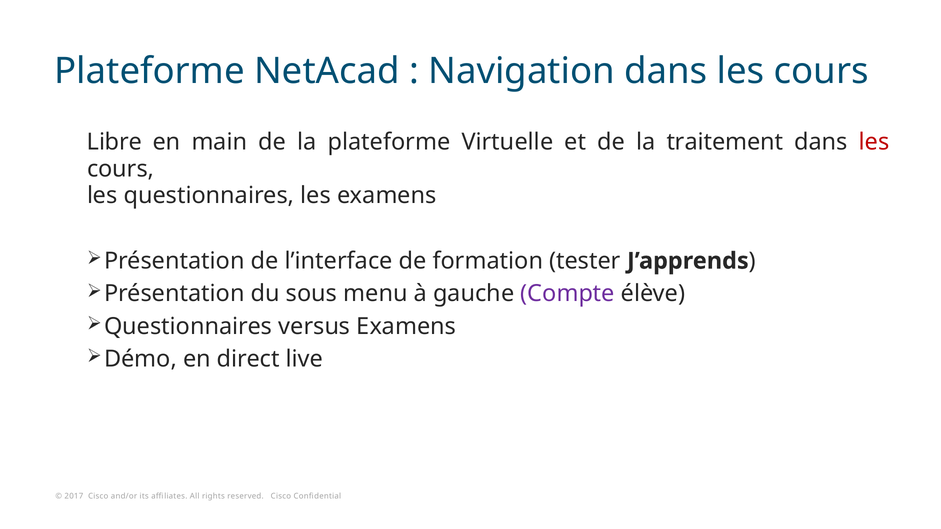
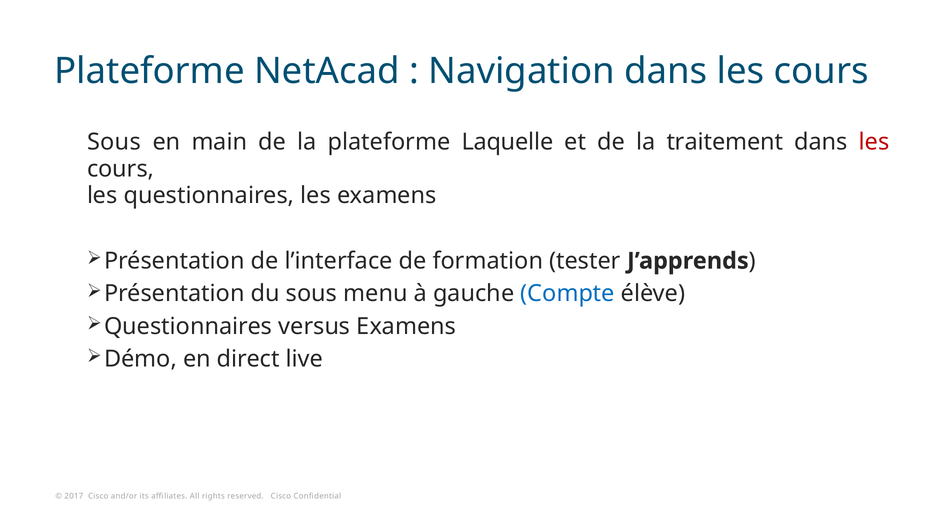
Libre at (114, 142): Libre -> Sous
Virtuelle: Virtuelle -> Laquelle
Compte colour: purple -> blue
